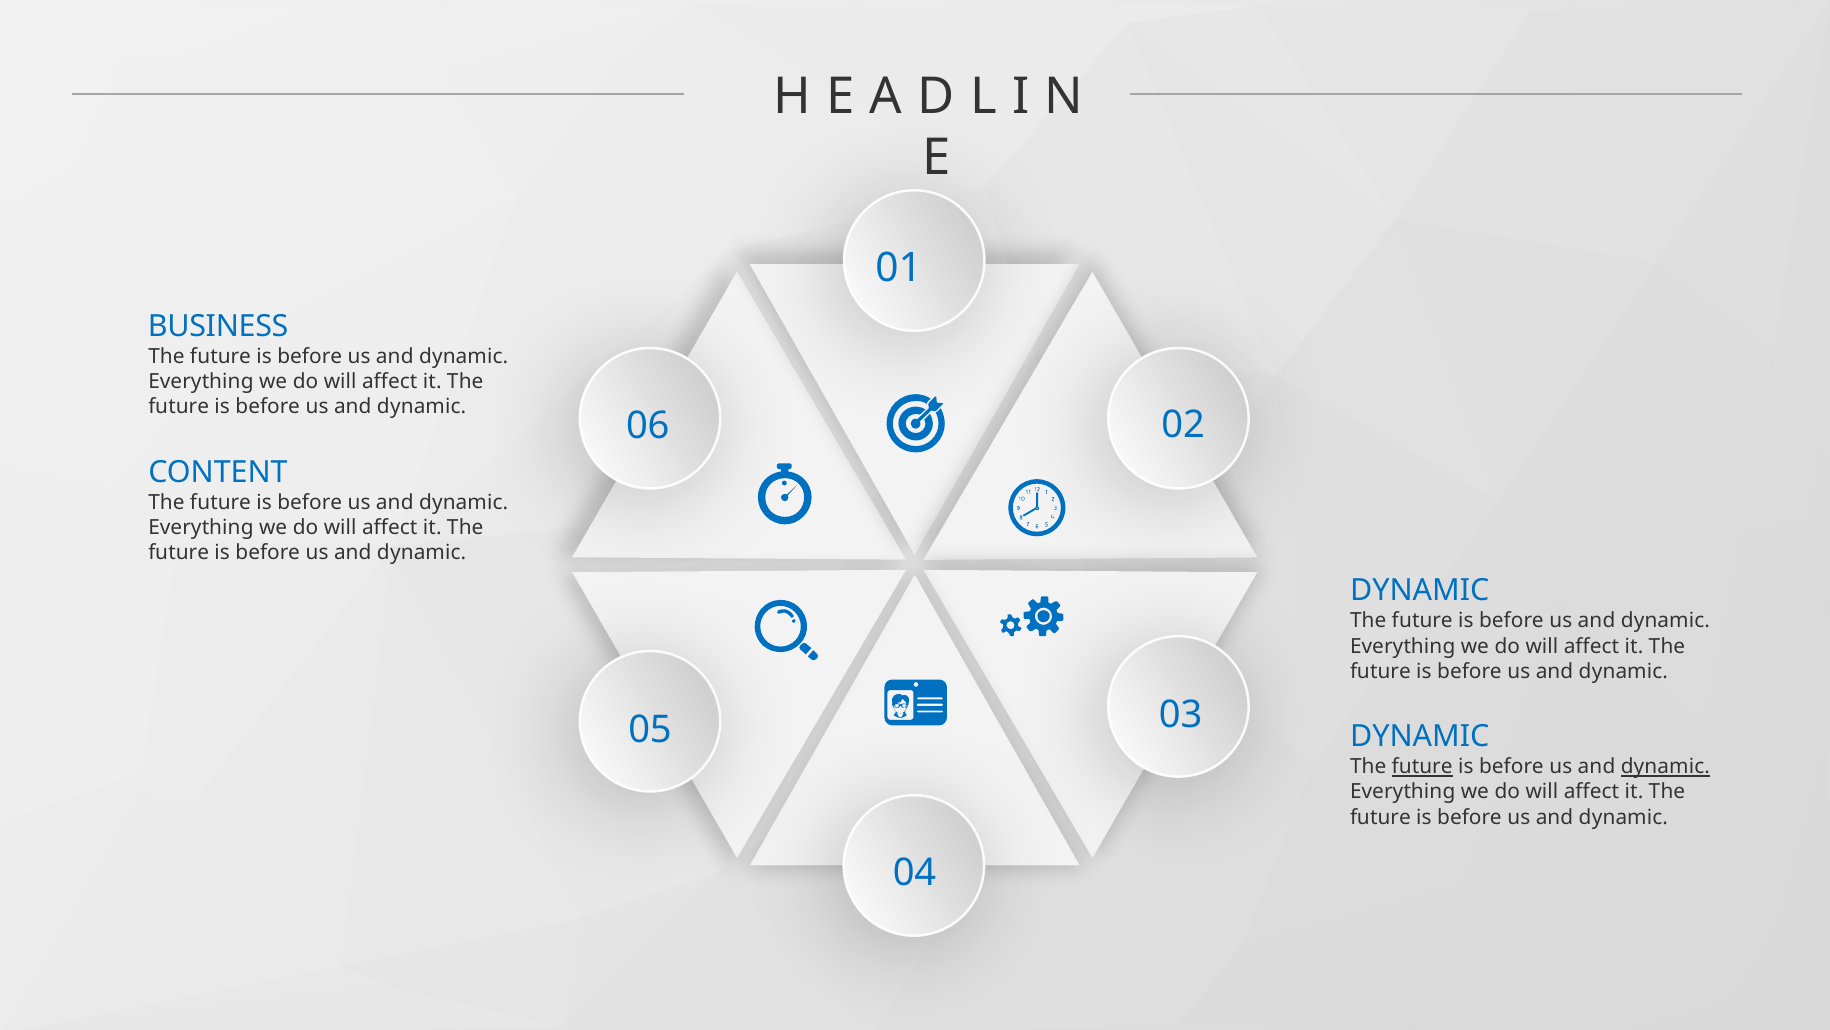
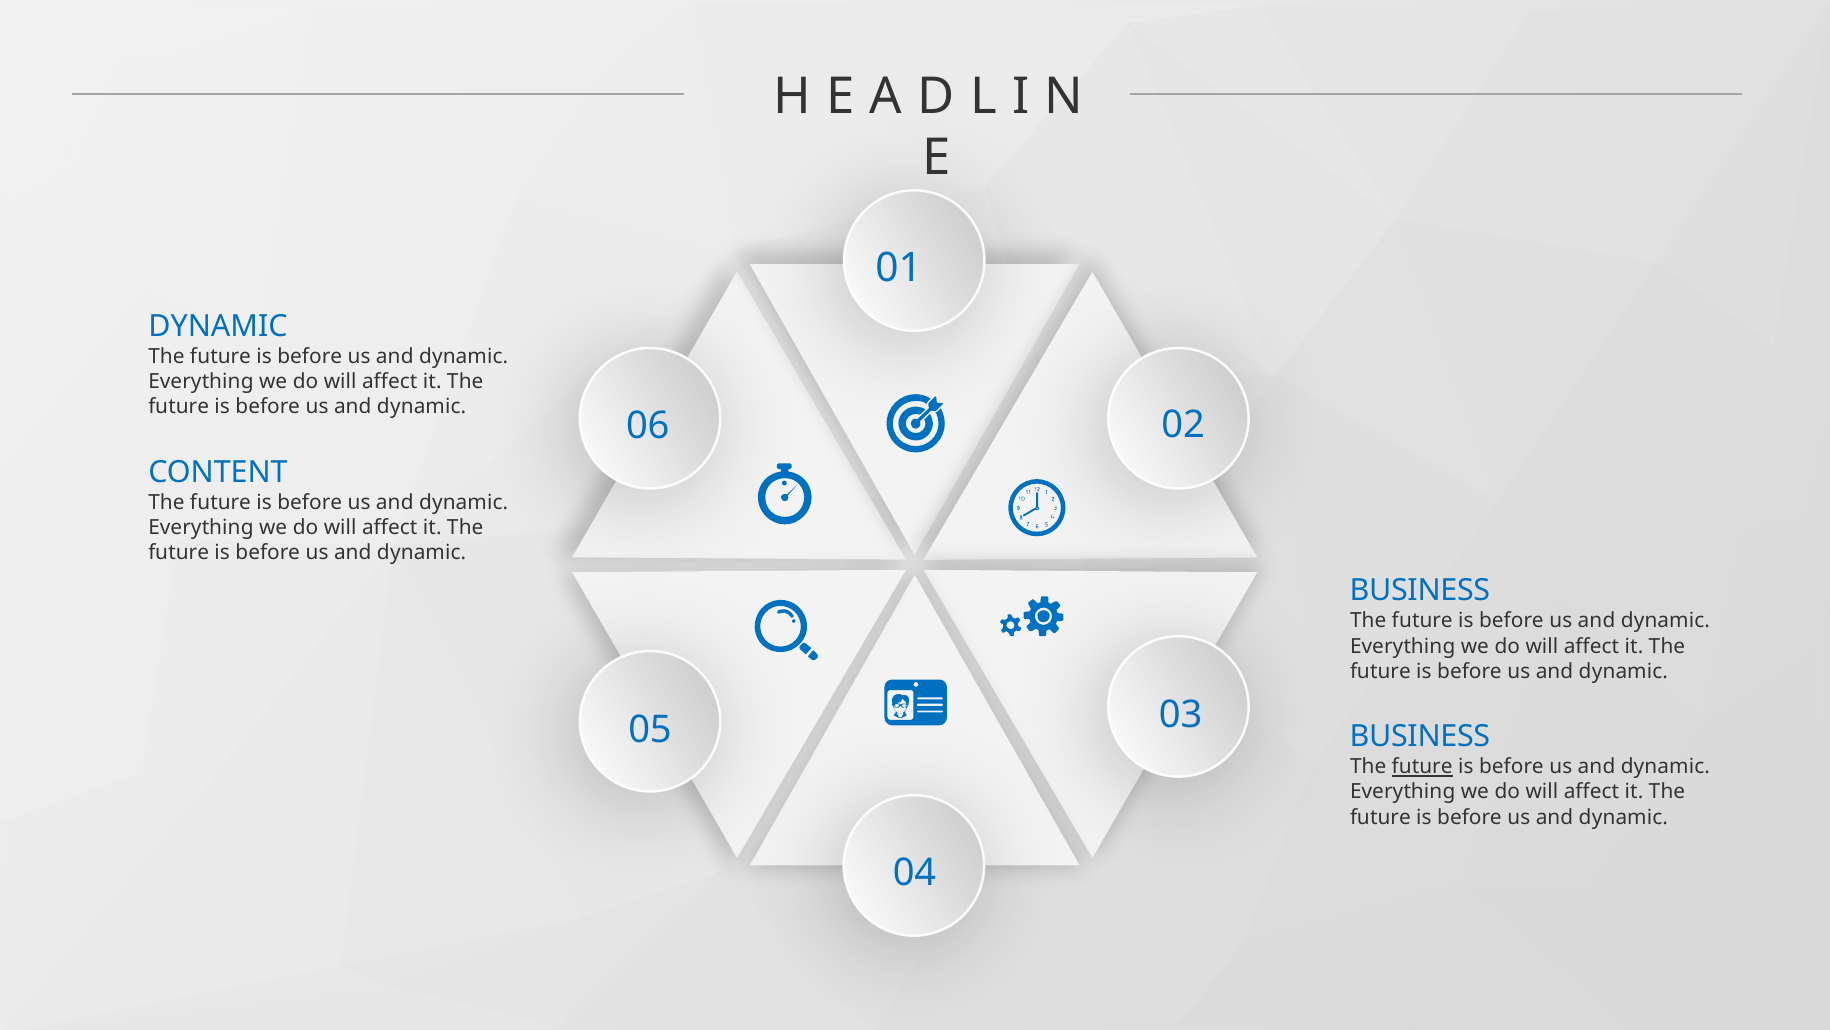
BUSINESS at (218, 326): BUSINESS -> DYNAMIC
DYNAMIC at (1420, 590): DYNAMIC -> BUSINESS
DYNAMIC at (1420, 736): DYNAMIC -> BUSINESS
dynamic at (1665, 766) underline: present -> none
